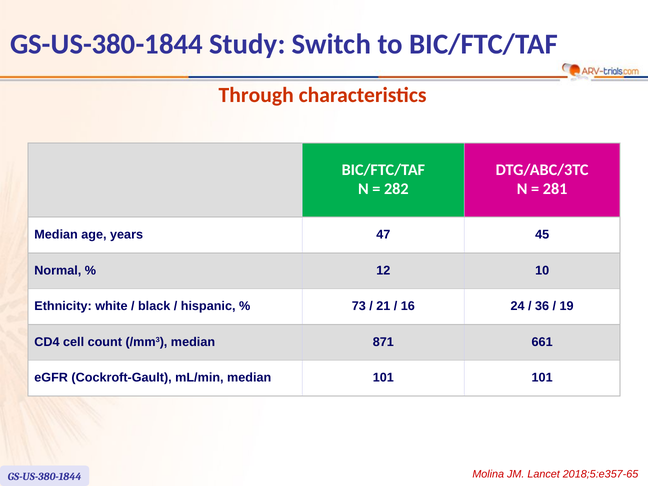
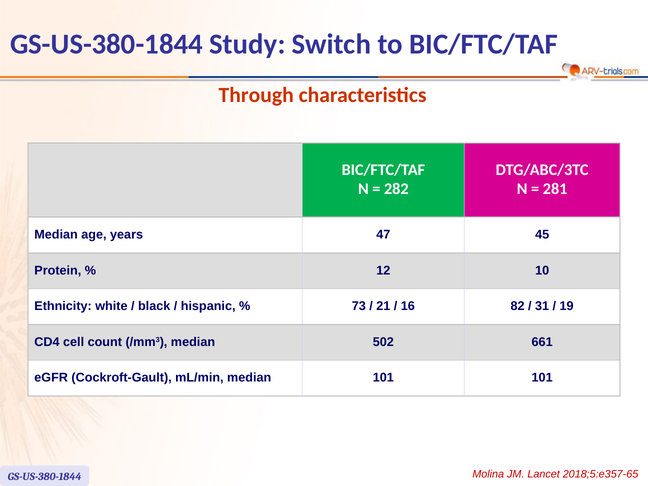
Normal: Normal -> Protein
24: 24 -> 82
36: 36 -> 31
871: 871 -> 502
